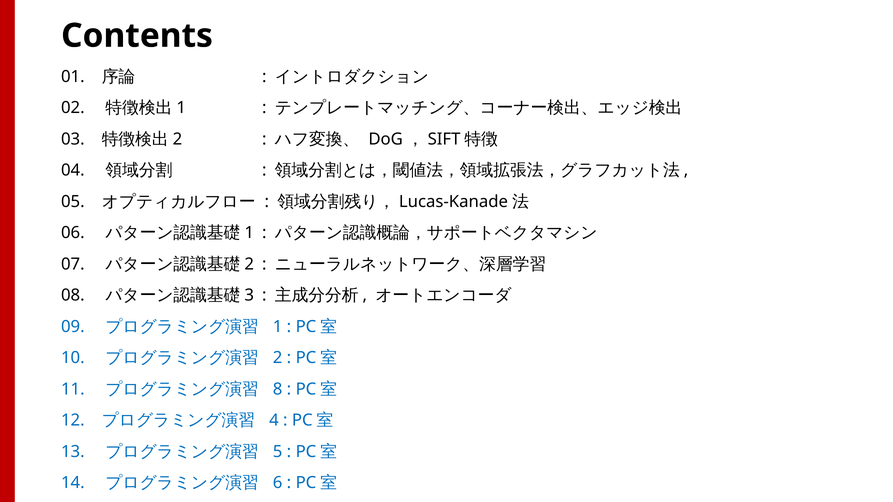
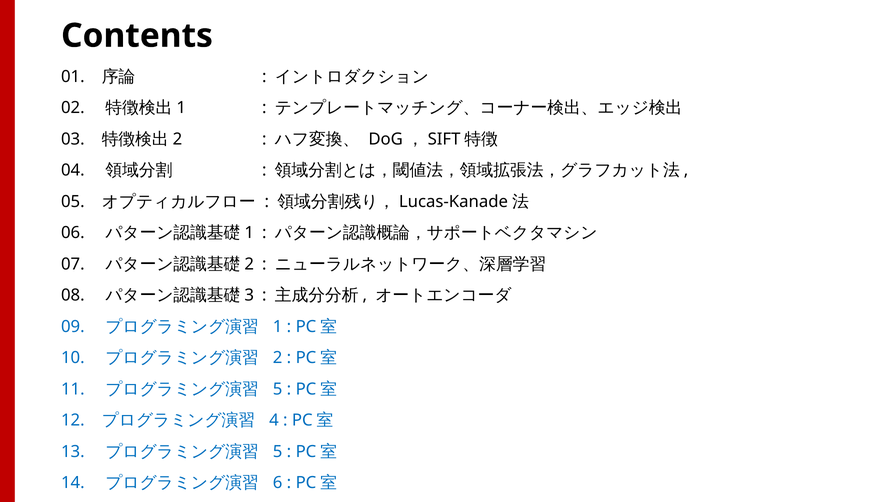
8 at (278, 389): 8 -> 5
